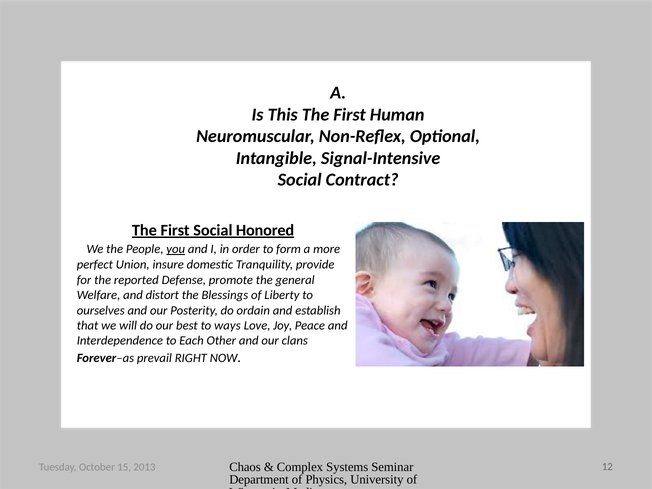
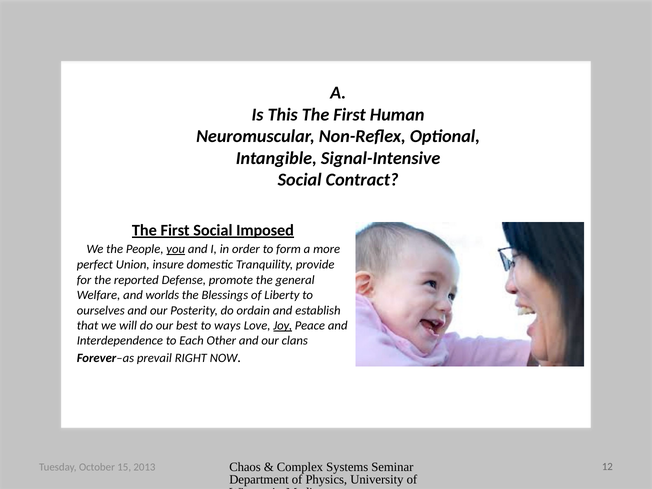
Honored: Honored -> Imposed
distort: distort -> worlds
Joy underline: none -> present
